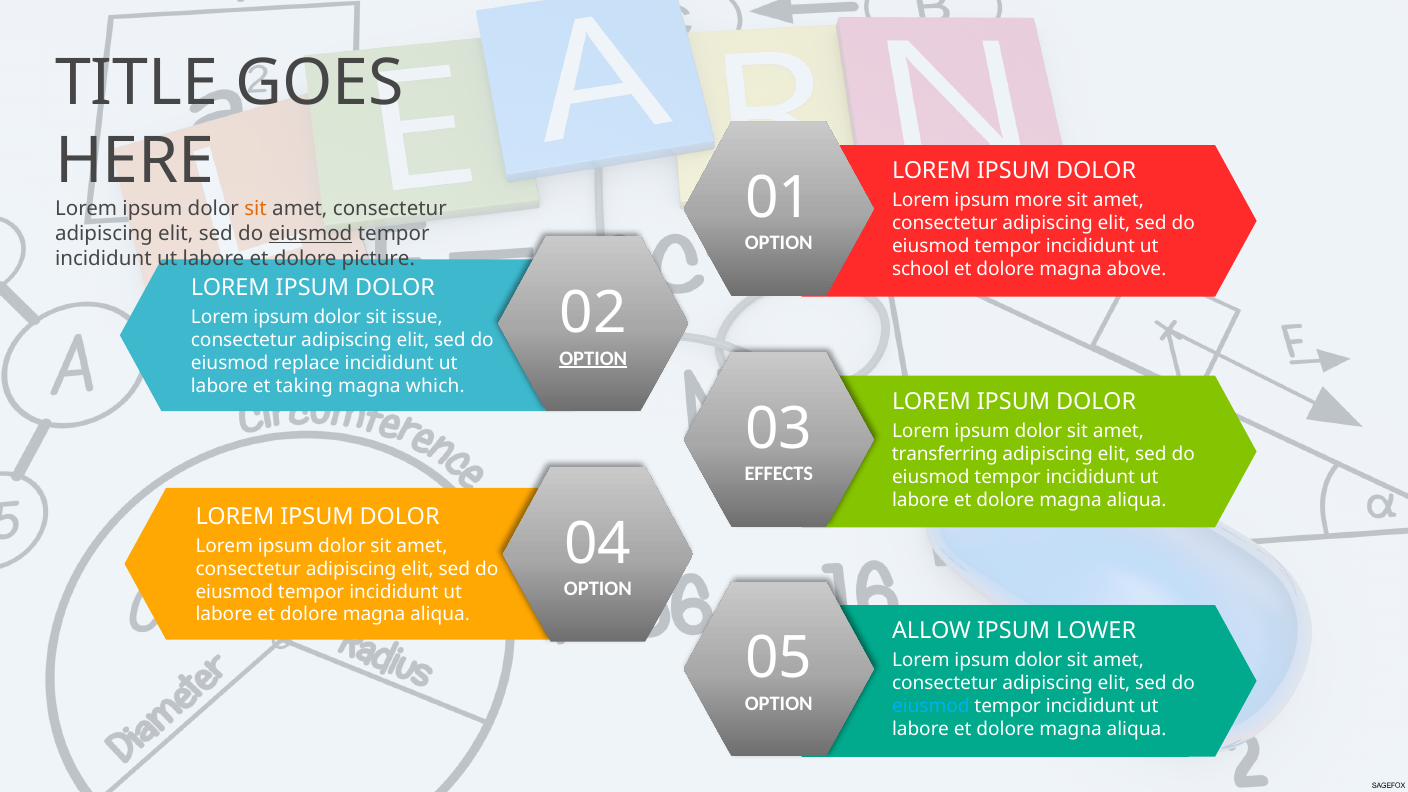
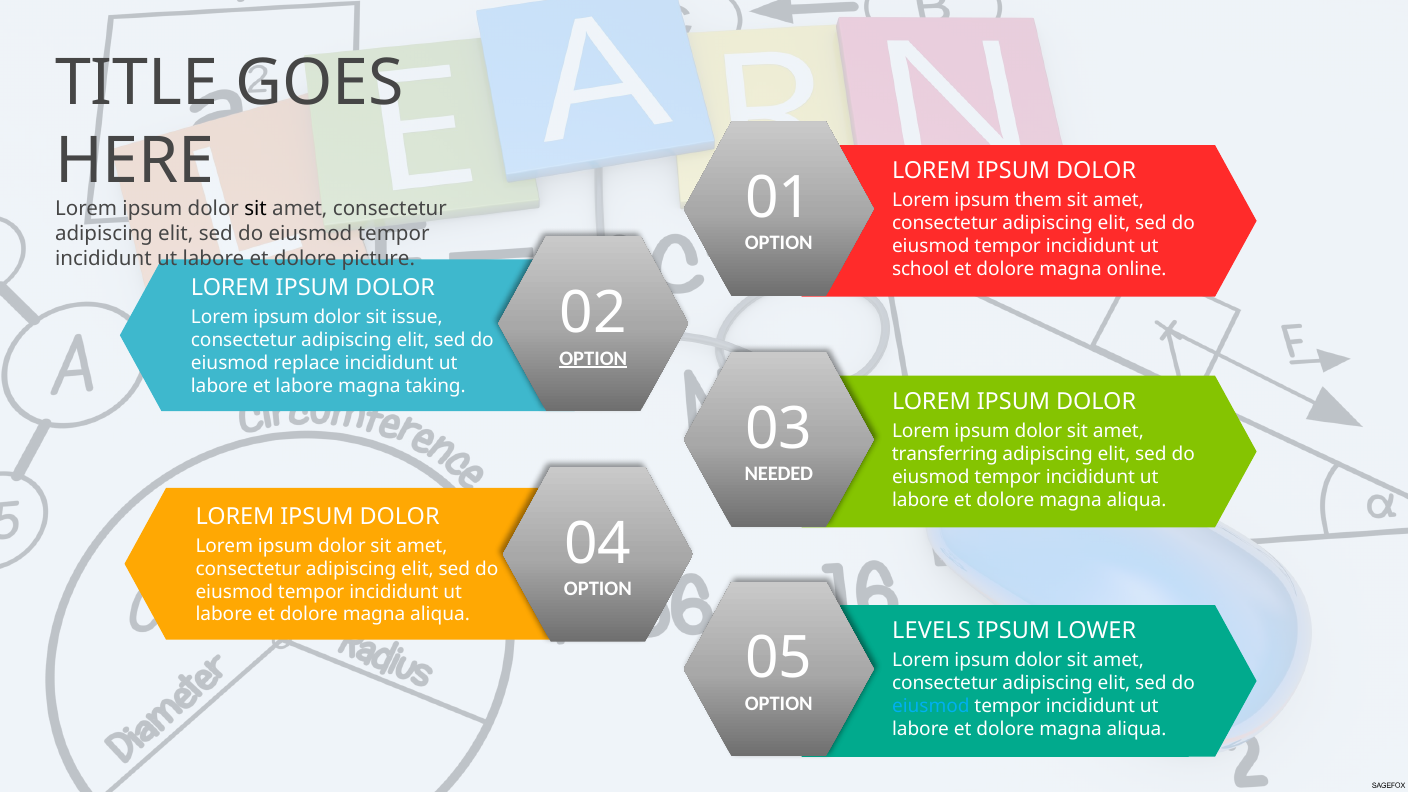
more: more -> them
sit at (256, 209) colour: orange -> black
eiusmod at (310, 234) underline: present -> none
above: above -> online
et taking: taking -> labore
which: which -> taking
EFFECTS: EFFECTS -> NEEDED
ALLOW: ALLOW -> LEVELS
